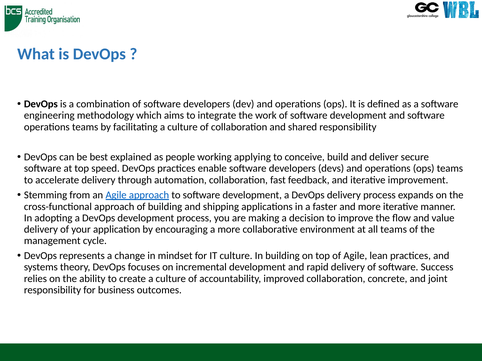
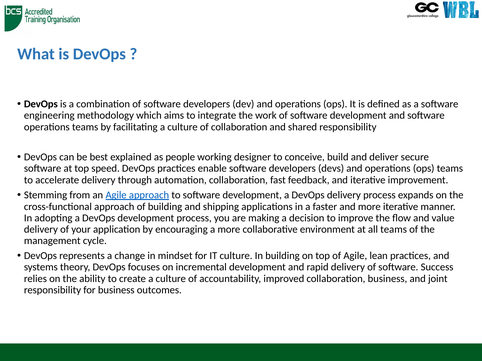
applying: applying -> designer
collaboration concrete: concrete -> business
